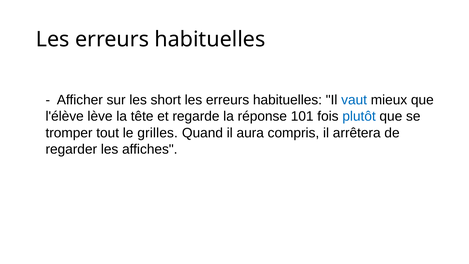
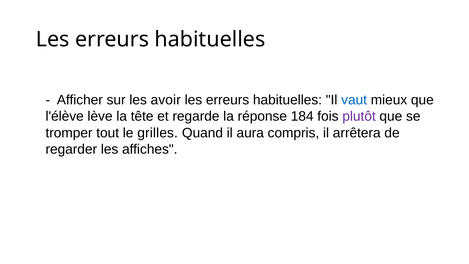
short: short -> avoir
101: 101 -> 184
plutôt colour: blue -> purple
